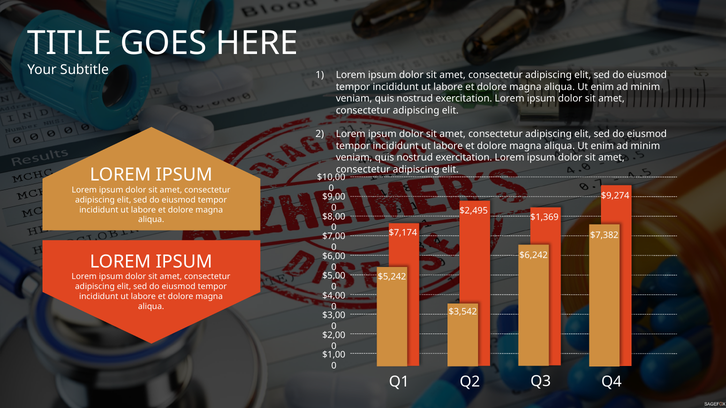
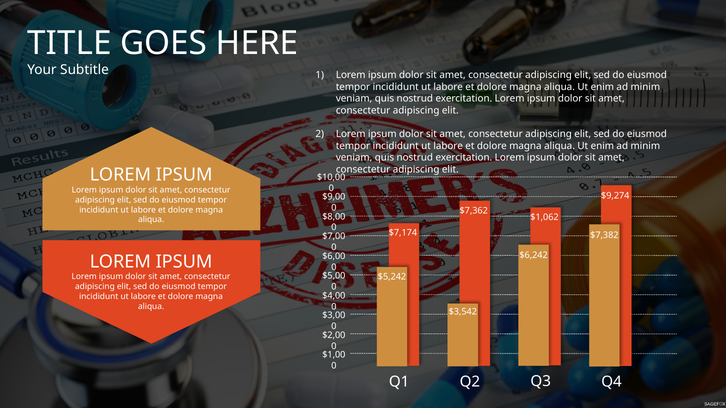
$2,495: $2,495 -> $7,362
$1,369: $1,369 -> $1,062
